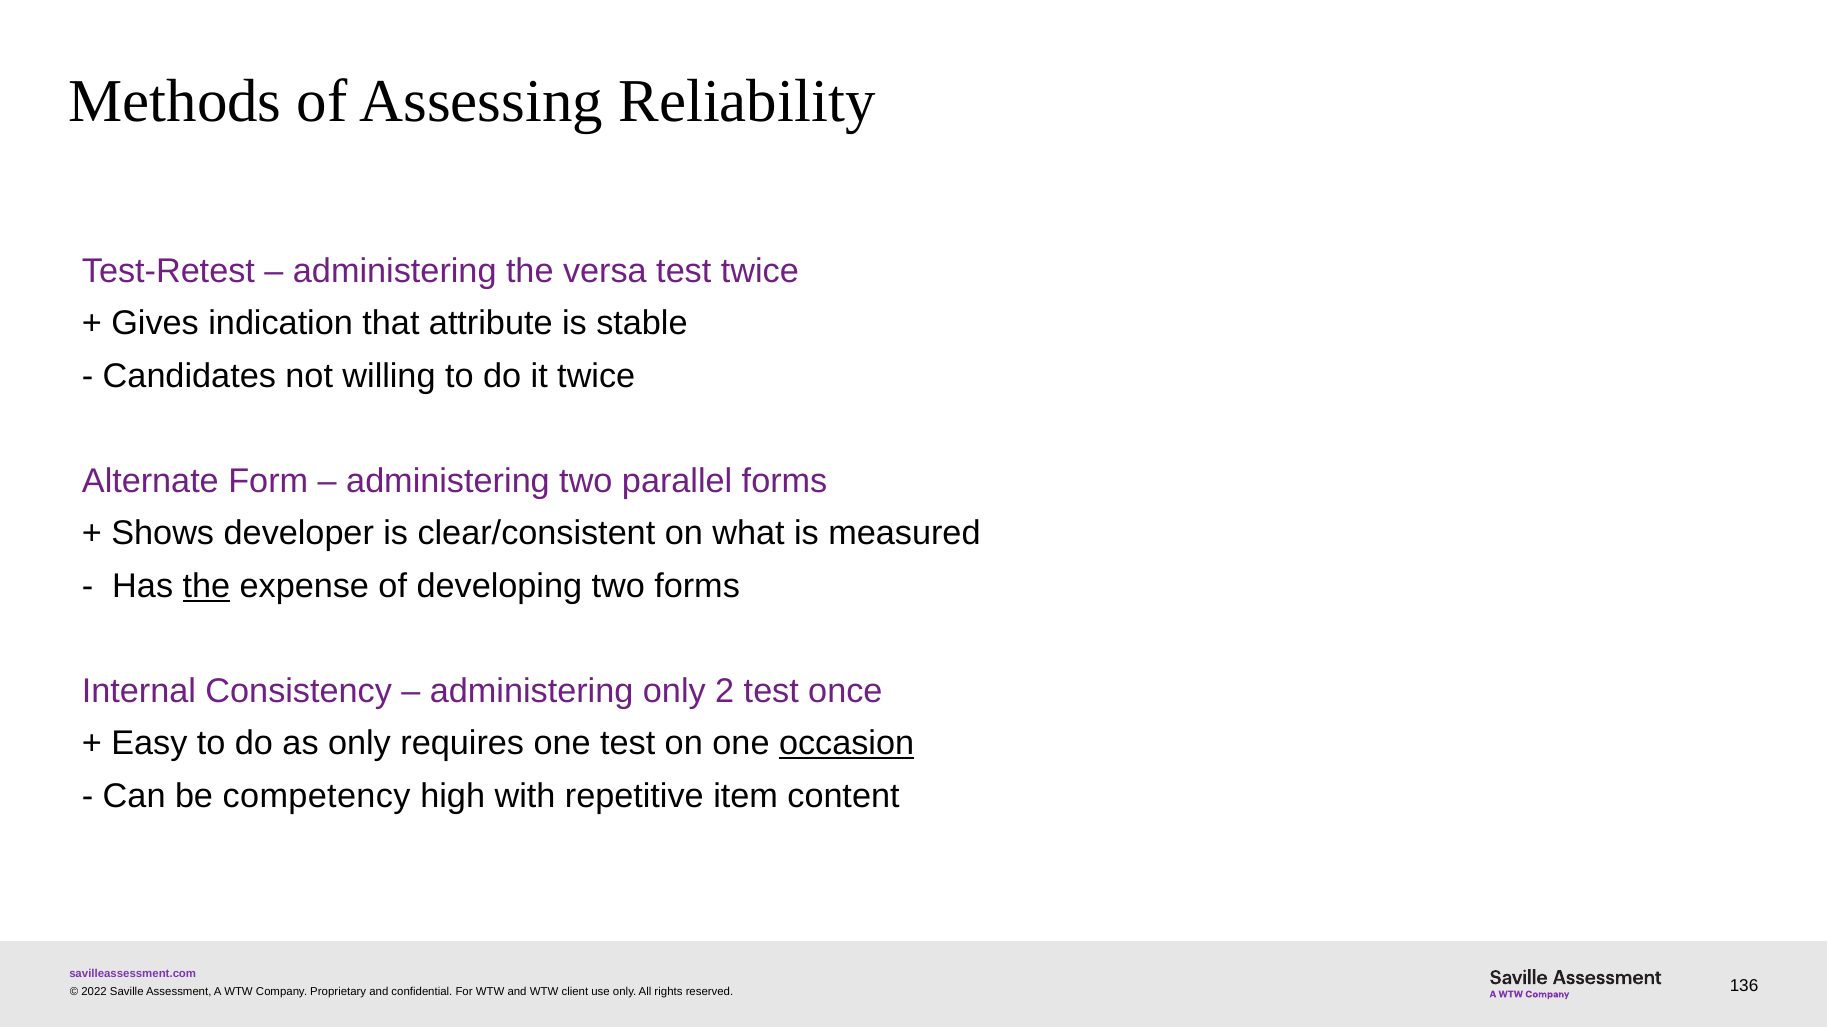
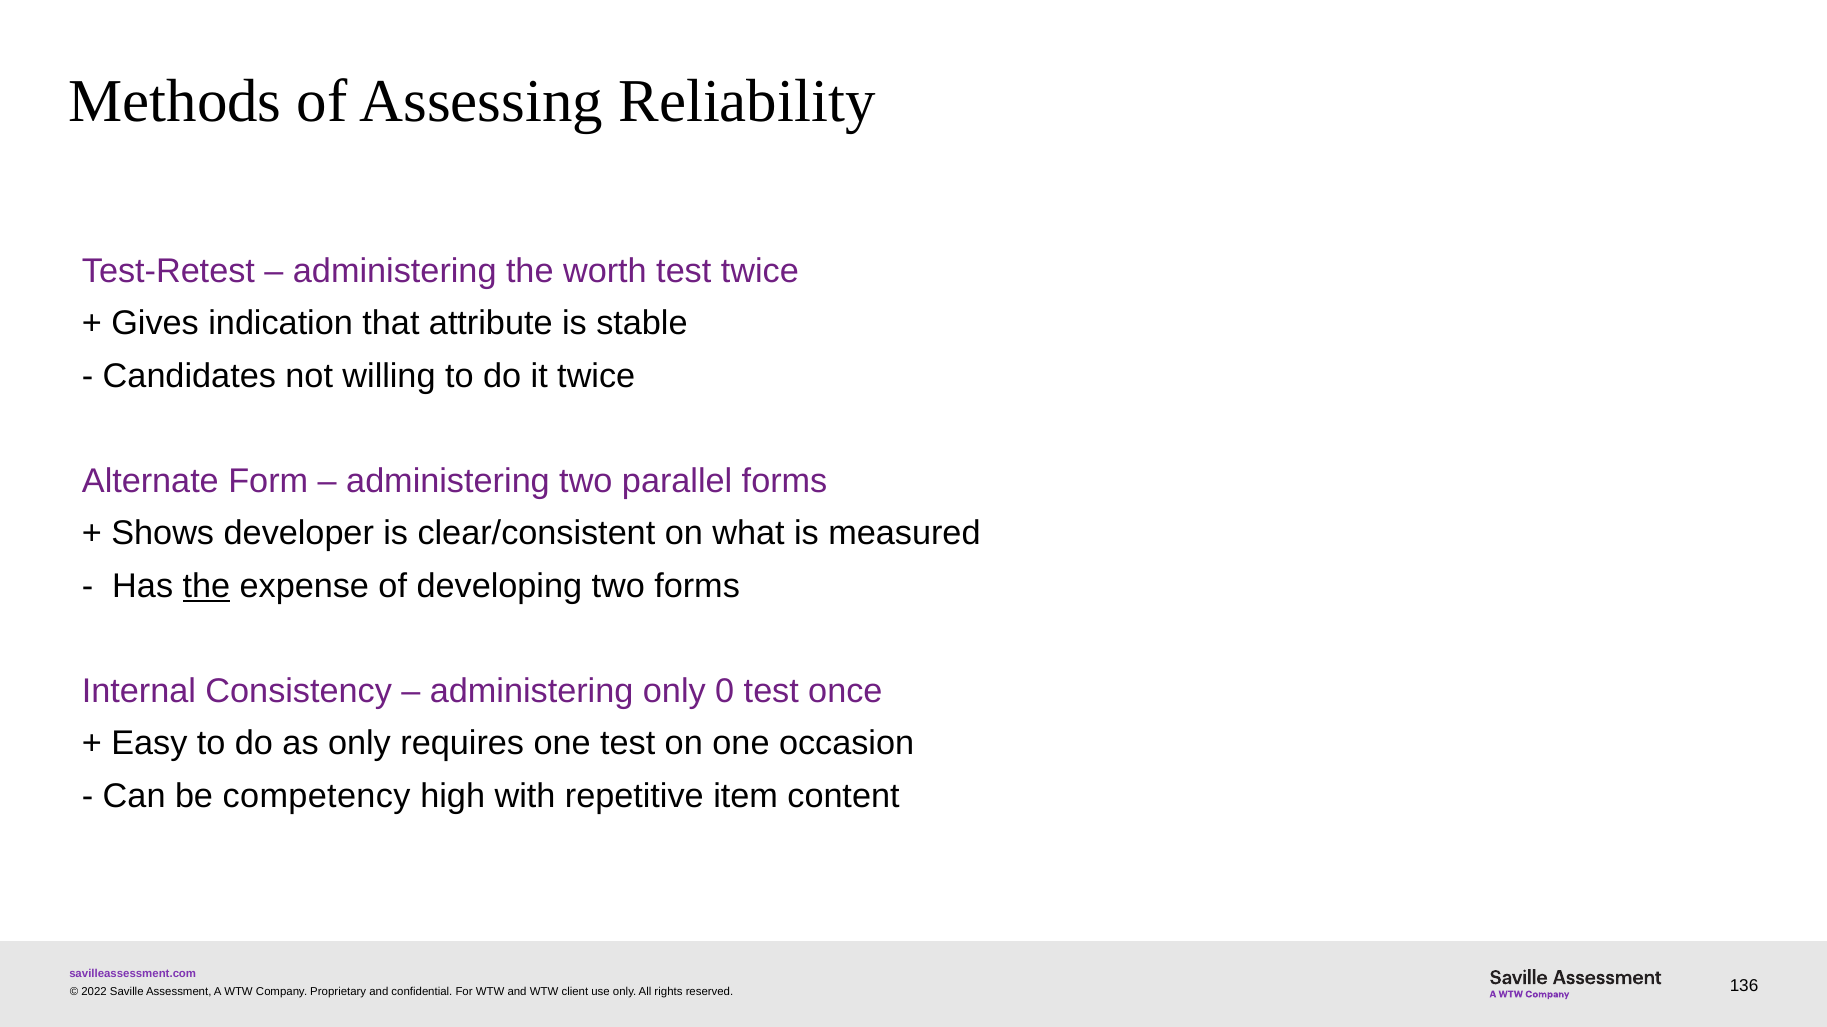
versa: versa -> worth
2: 2 -> 0
occasion underline: present -> none
